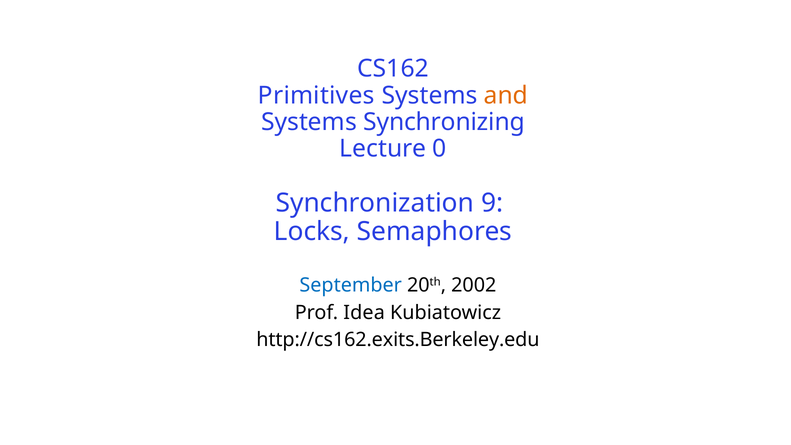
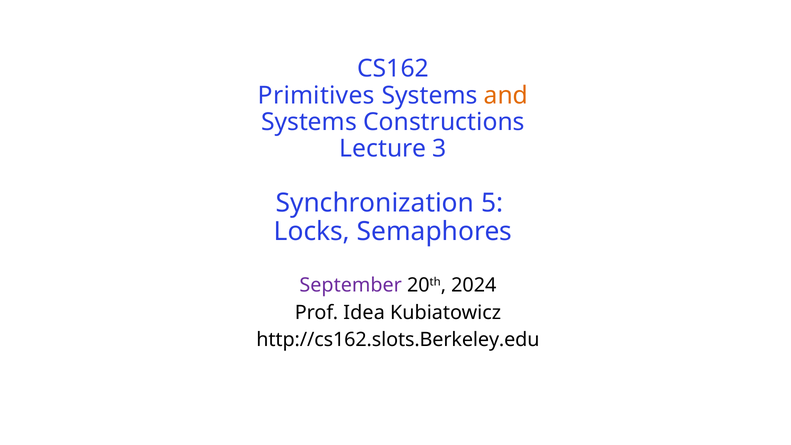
Synchronizing: Synchronizing -> Constructions
0: 0 -> 3
9: 9 -> 5
September colour: blue -> purple
2002: 2002 -> 2024
http://cs162.exits.Berkeley.edu: http://cs162.exits.Berkeley.edu -> http://cs162.slots.Berkeley.edu
